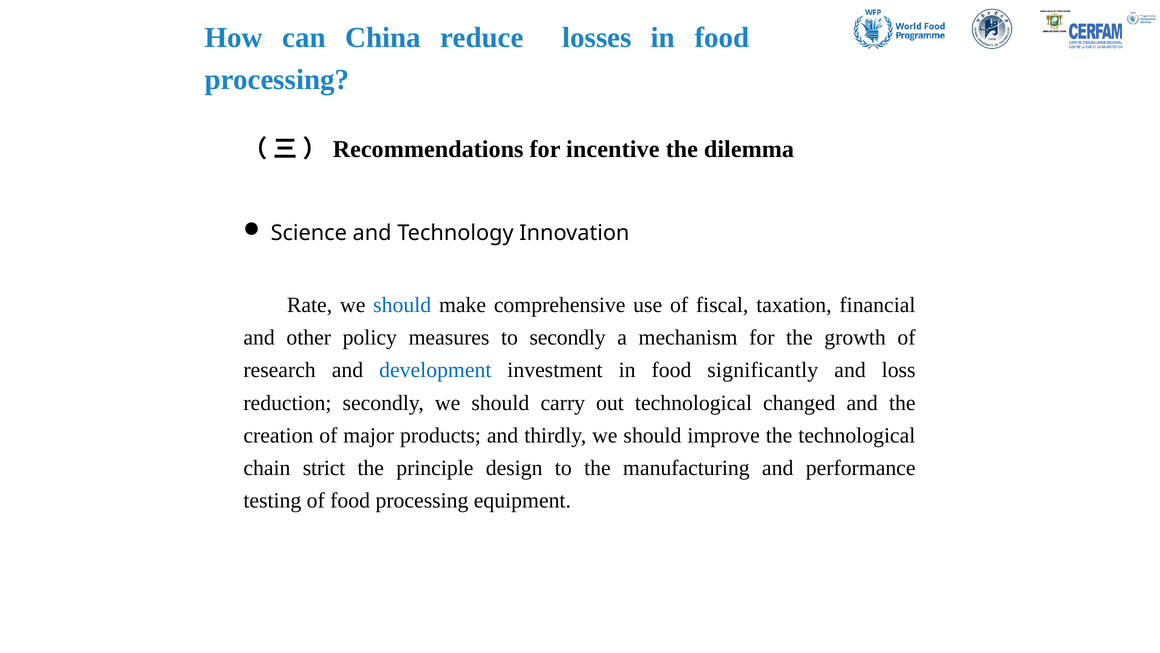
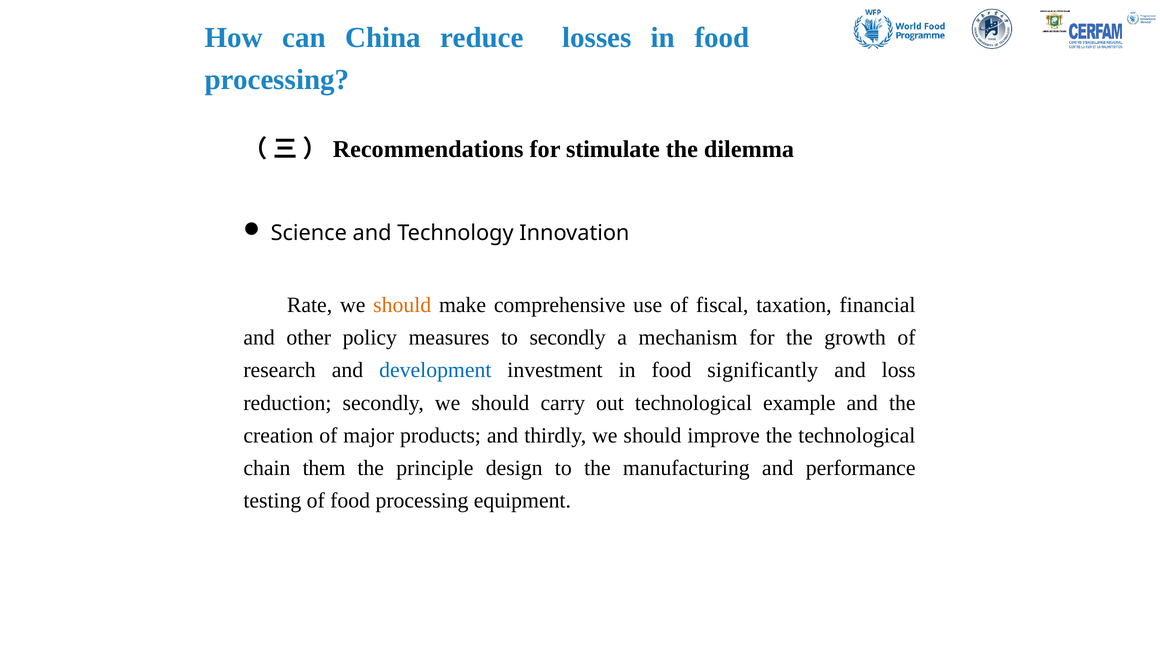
incentive: incentive -> stimulate
should at (402, 305) colour: blue -> orange
changed: changed -> example
strict: strict -> them
